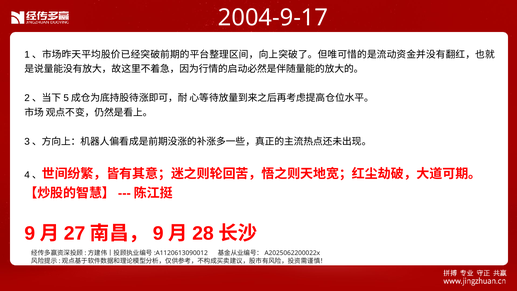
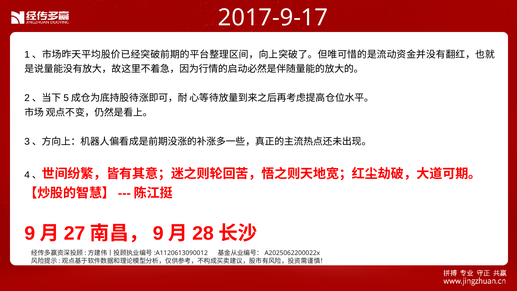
2004-9-17: 2004-9-17 -> 2017-9-17
